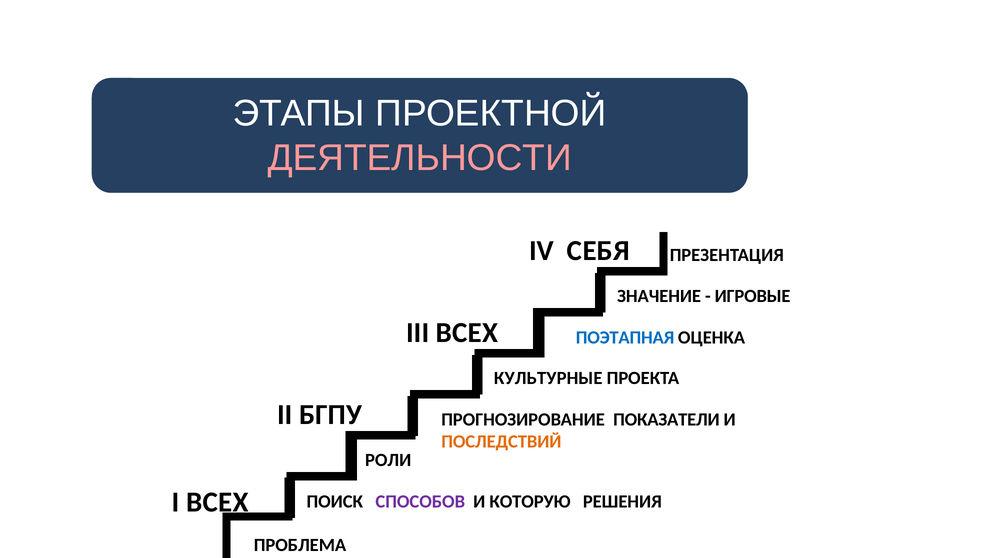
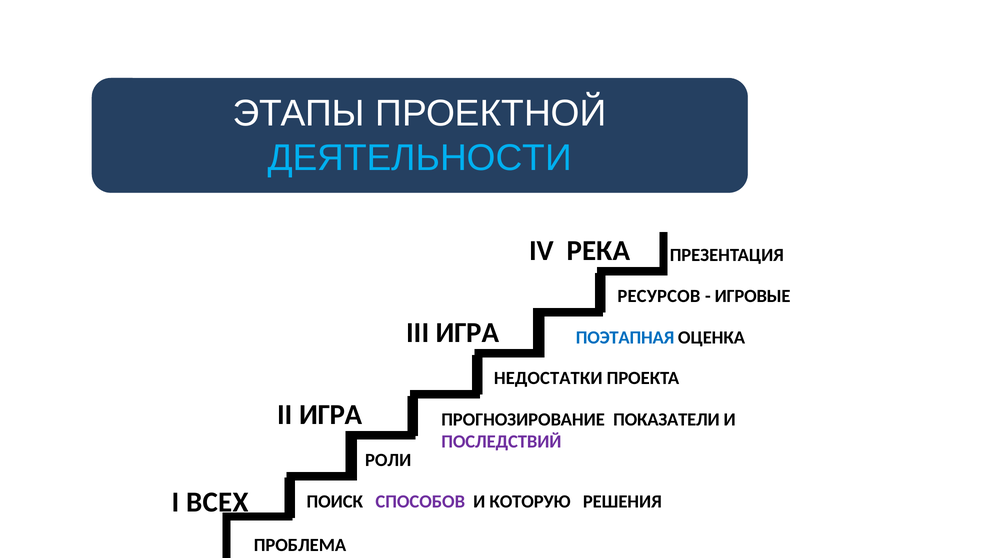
ДЕЯТЕЛЬНОСТИ colour: pink -> light blue
СЕБЯ: СЕБЯ -> РЕКА
ЗНАЧЕНИЕ: ЗНАЧЕНИЕ -> РЕСУРСОВ
III ВСЕХ: ВСЕХ -> ИГРА
КУЛЬТУРНЫЕ: КУЛЬТУРНЫЕ -> НЕДОСТАТКИ
II БГПУ: БГПУ -> ИГРА
ПОСЛЕДСТВИЙ colour: orange -> purple
